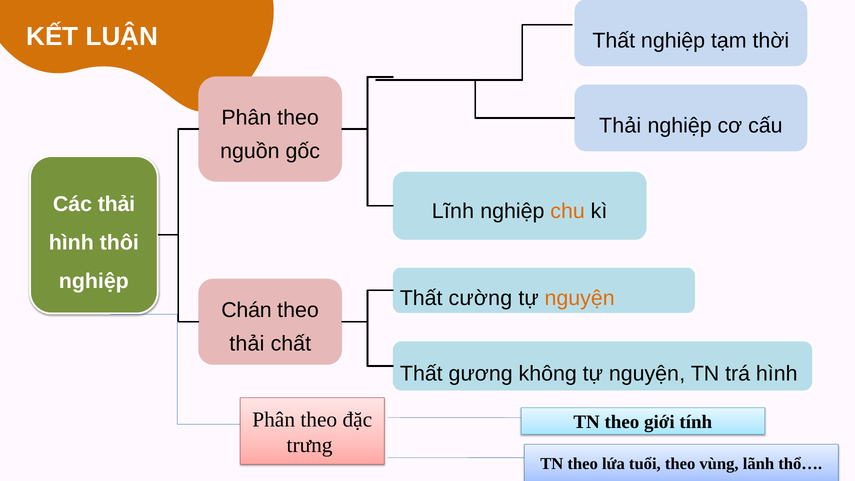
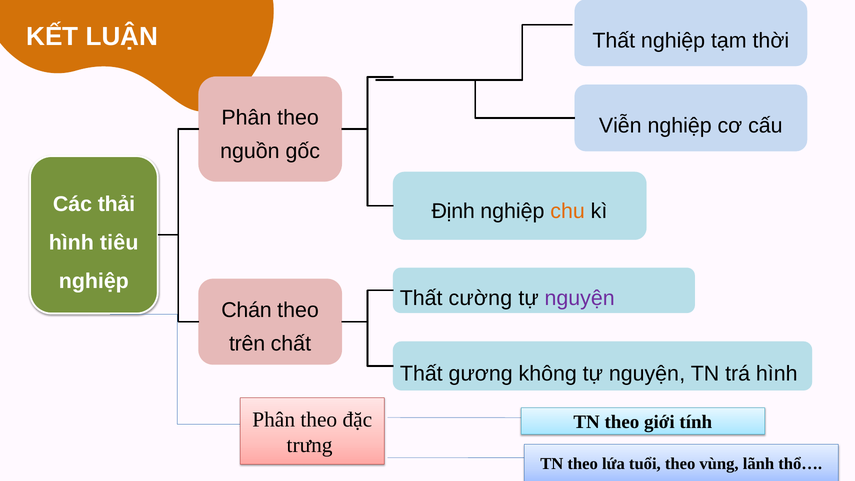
Thải at (620, 126): Thải -> Viễn
Lĩnh: Lĩnh -> Định
thôi: thôi -> tiêu
nguyện at (580, 298) colour: orange -> purple
thải at (247, 344): thải -> trên
